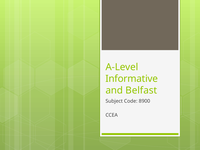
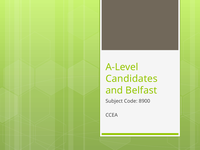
Informative: Informative -> Candidates
